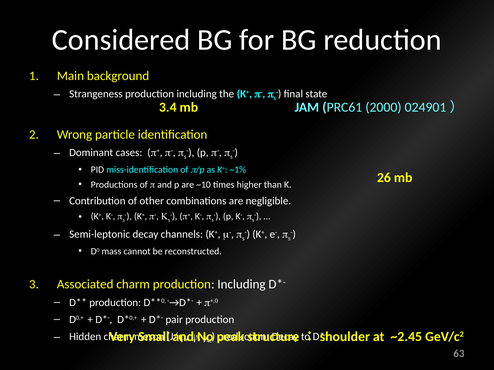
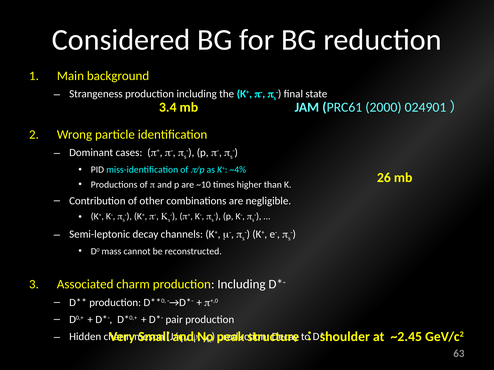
~1%: ~1% -> ~4%
